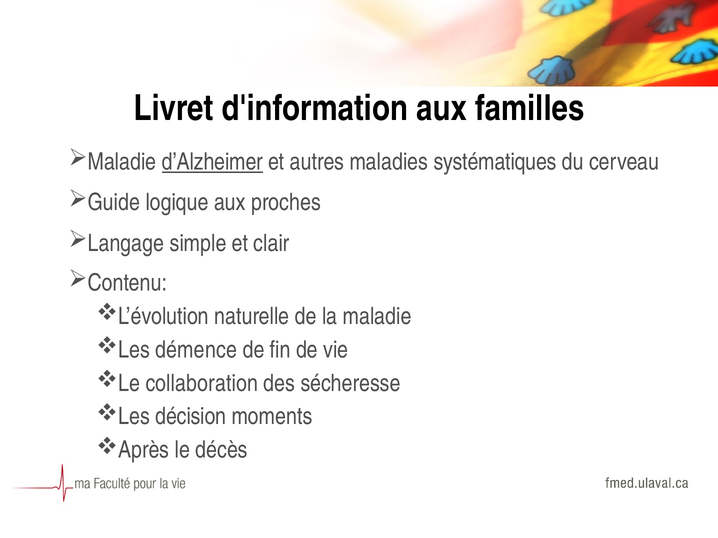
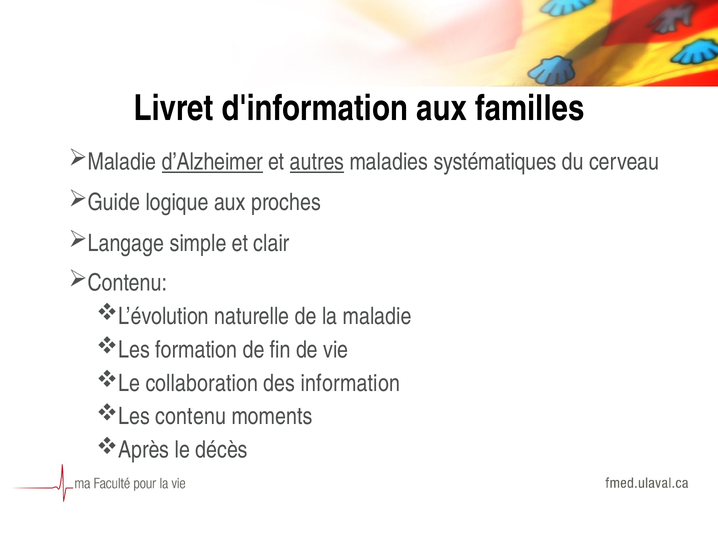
autres underline: none -> present
démence: démence -> formation
sécheresse: sécheresse -> information
Les décision: décision -> contenu
